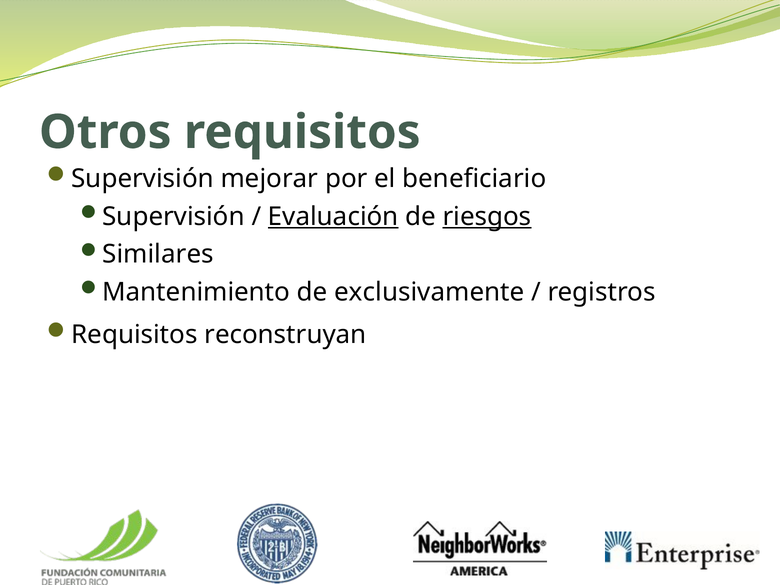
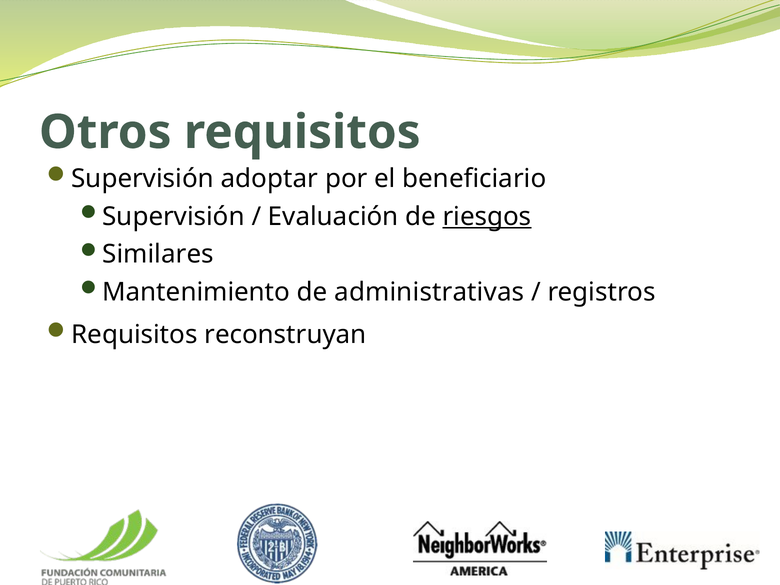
mejorar: mejorar -> adoptar
Evaluación underline: present -> none
exclusivamente: exclusivamente -> administrativas
